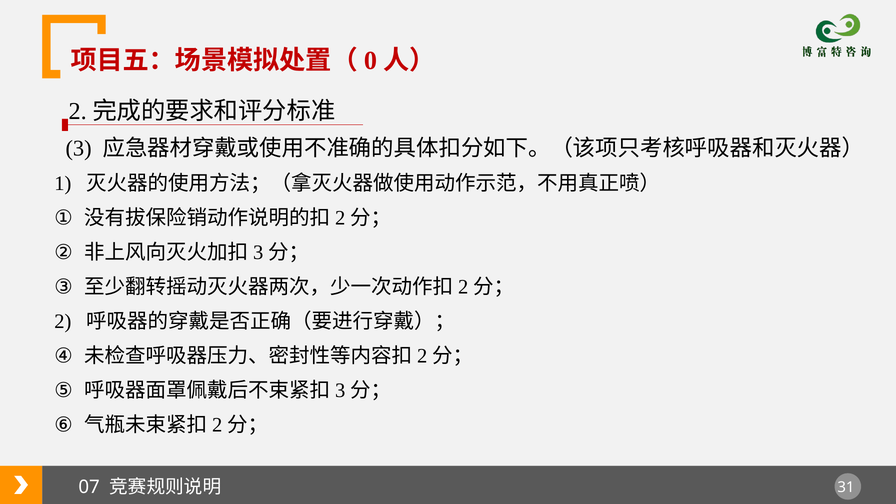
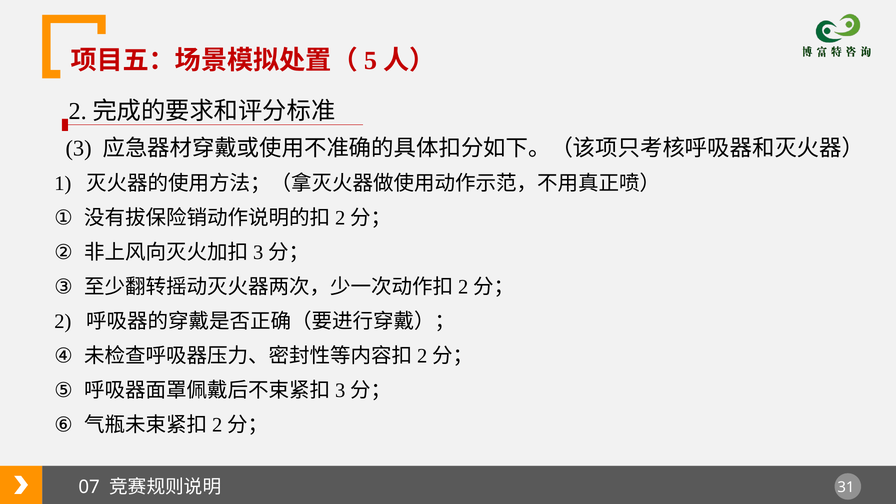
0: 0 -> 5
